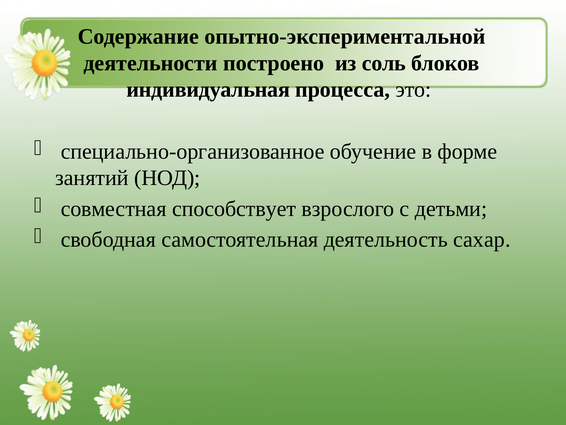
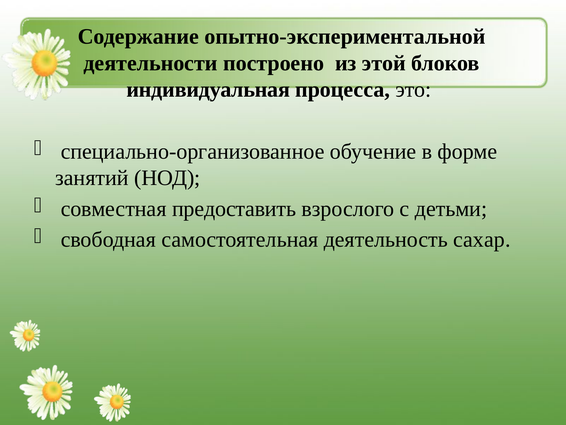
соль: соль -> этой
способствует: способствует -> предоставить
